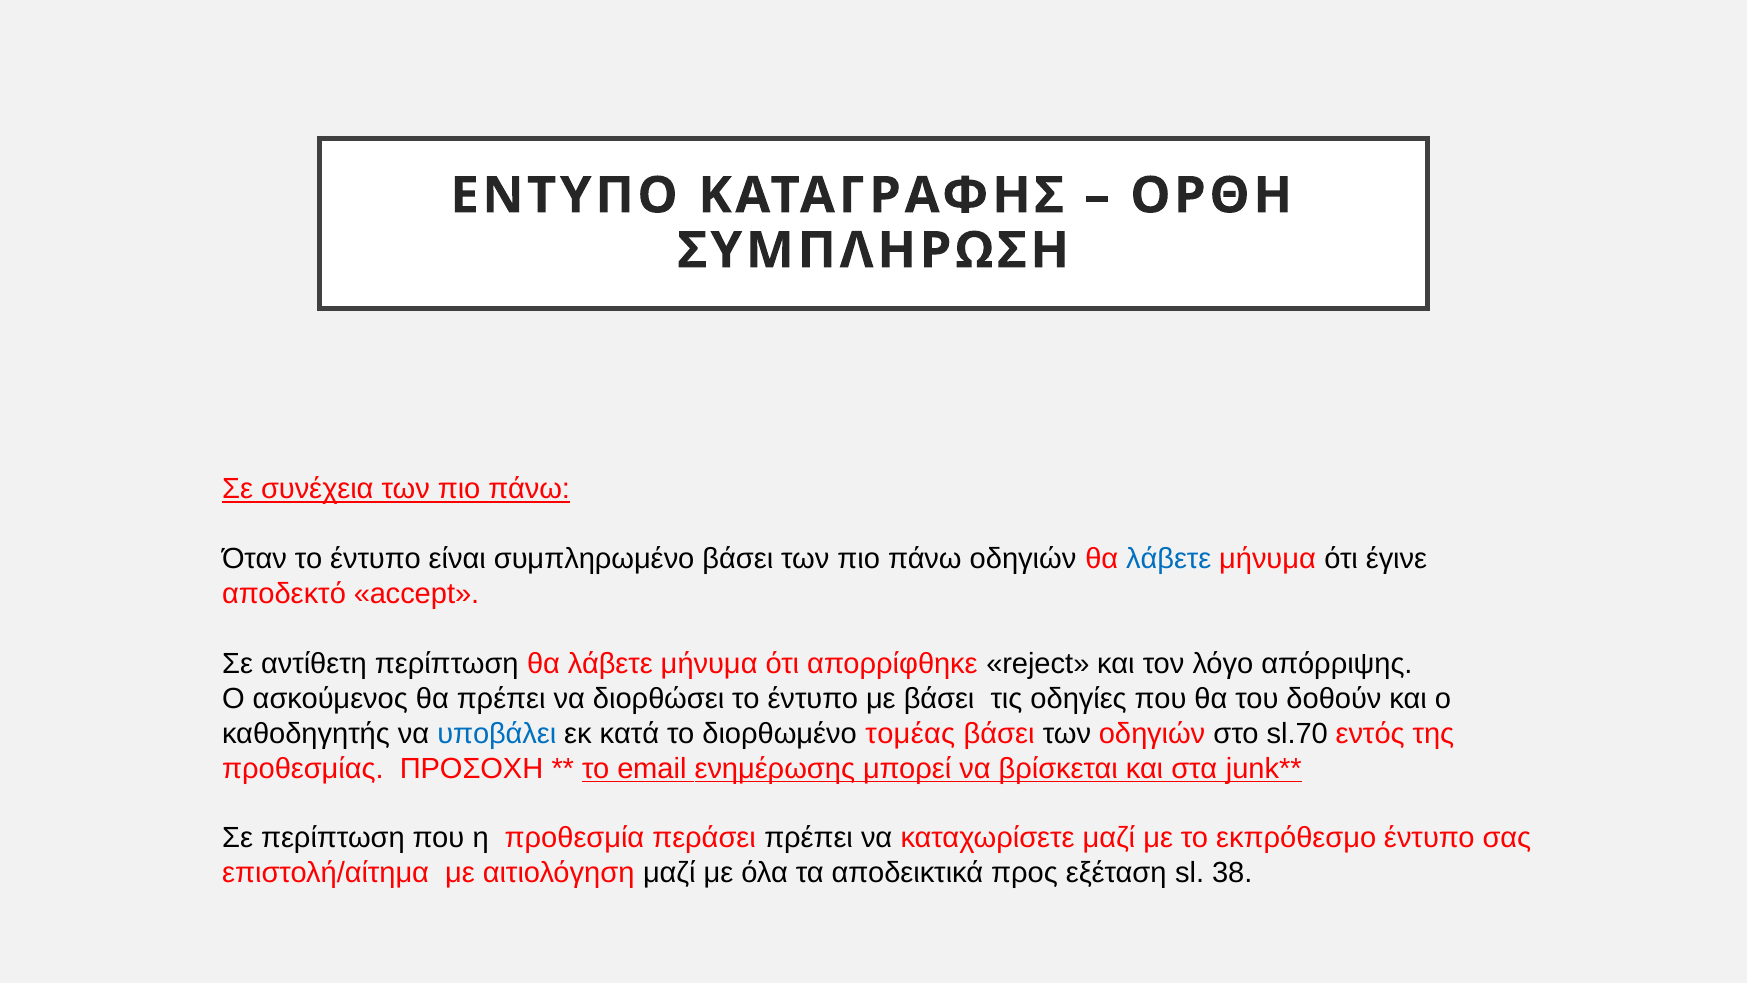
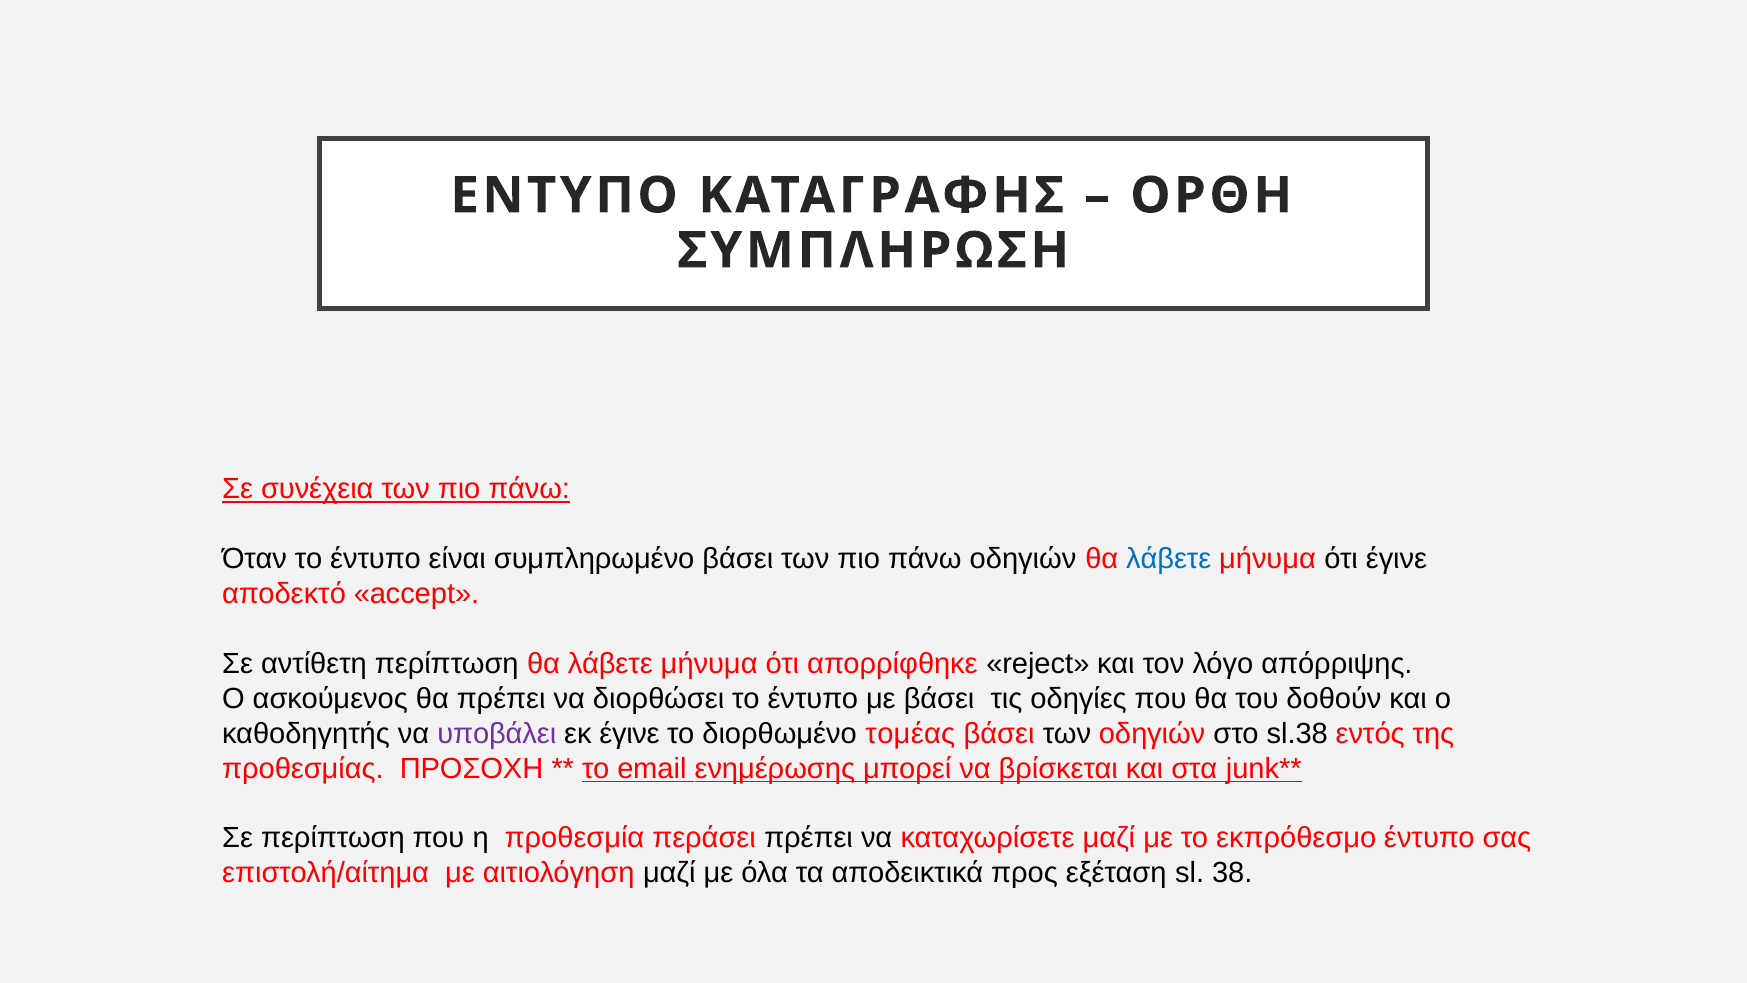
υποβάλει colour: blue -> purple
εκ κατά: κατά -> έγινε
sl.70: sl.70 -> sl.38
